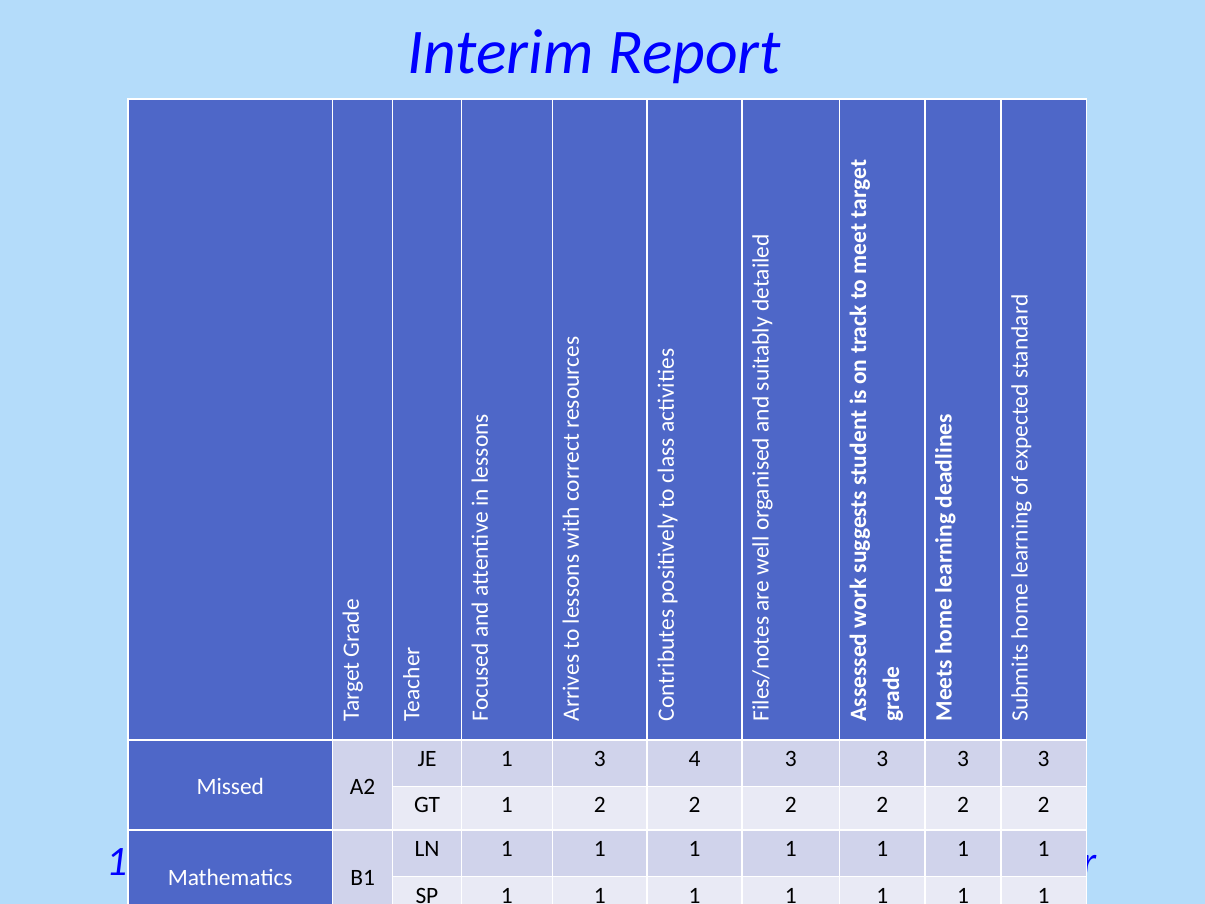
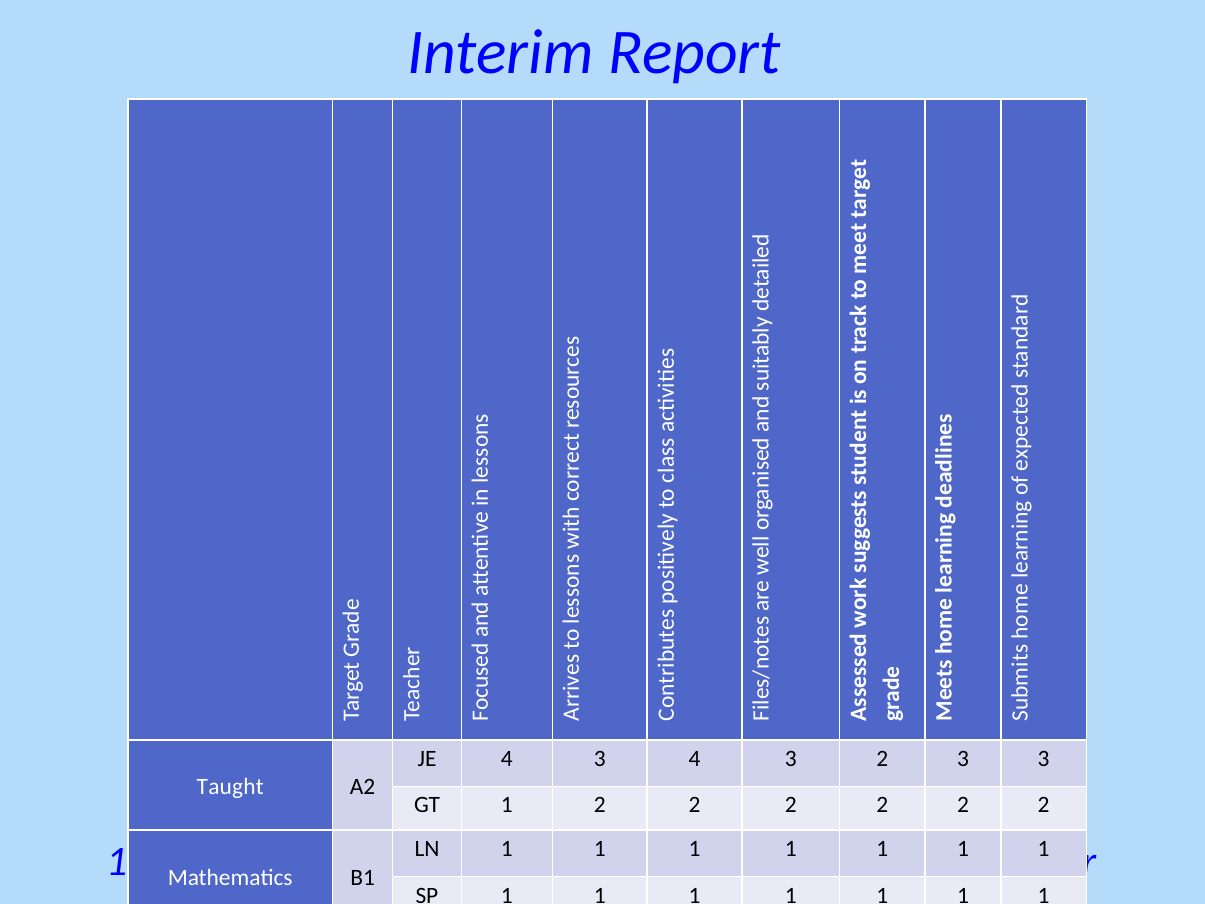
JE 1: 1 -> 4
4 3 3: 3 -> 2
Missed: Missed -> Taught
